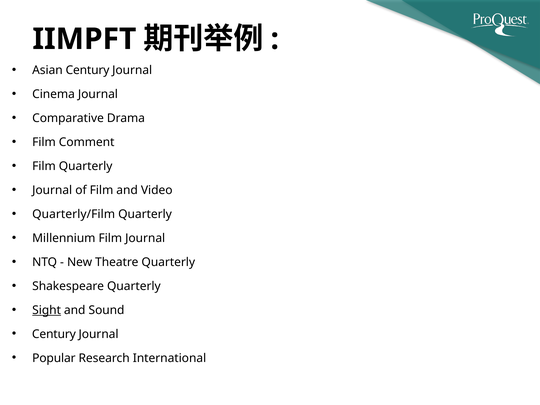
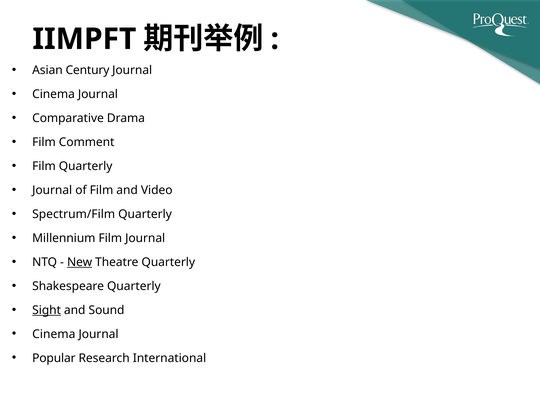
Quarterly/Film: Quarterly/Film -> Spectrum/Film
New underline: none -> present
Century at (54, 334): Century -> Cinema
